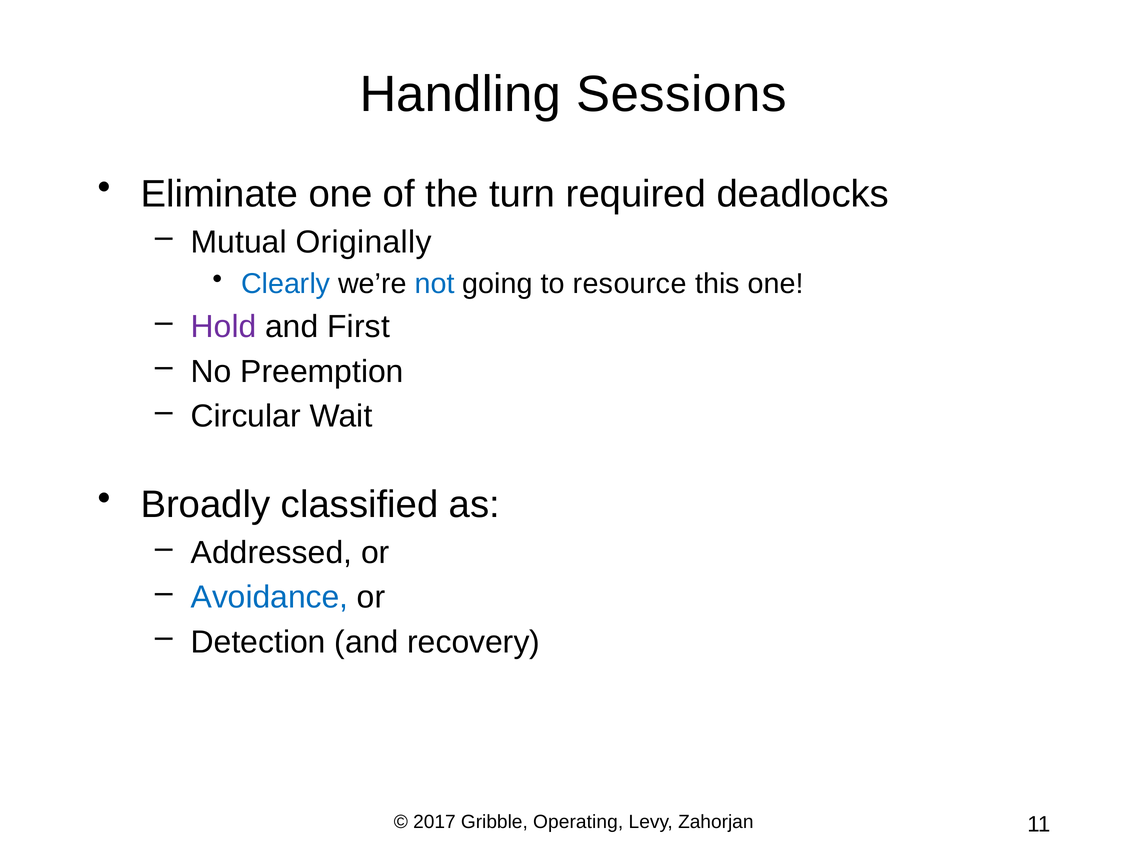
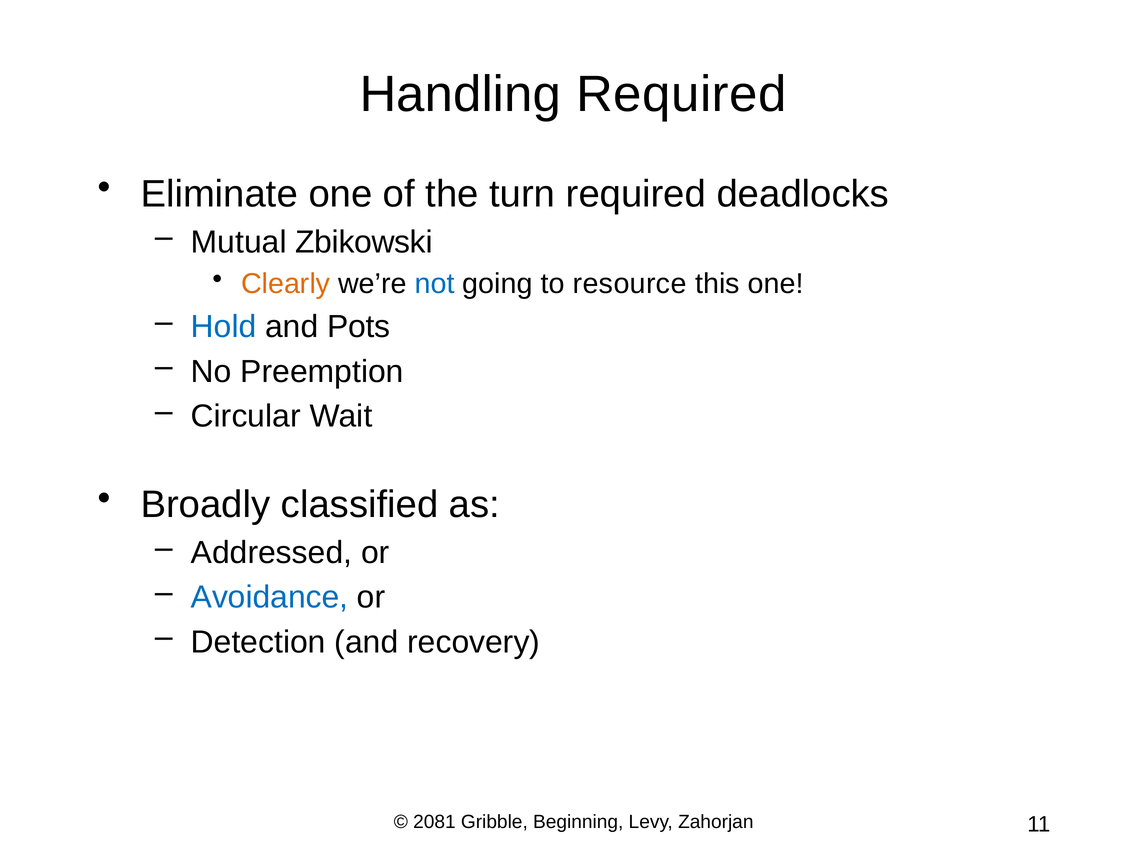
Handling Sessions: Sessions -> Required
Originally: Originally -> Zbikowski
Clearly colour: blue -> orange
Hold colour: purple -> blue
First: First -> Pots
2017: 2017 -> 2081
Operating: Operating -> Beginning
